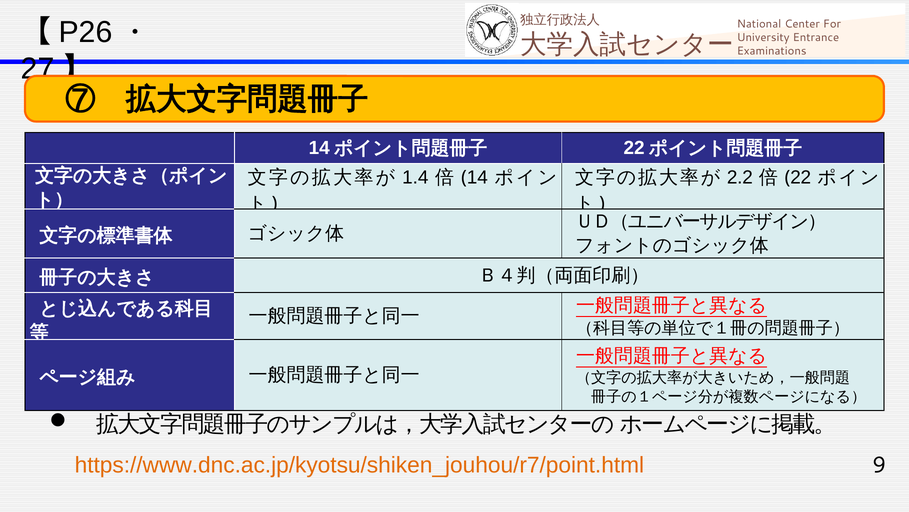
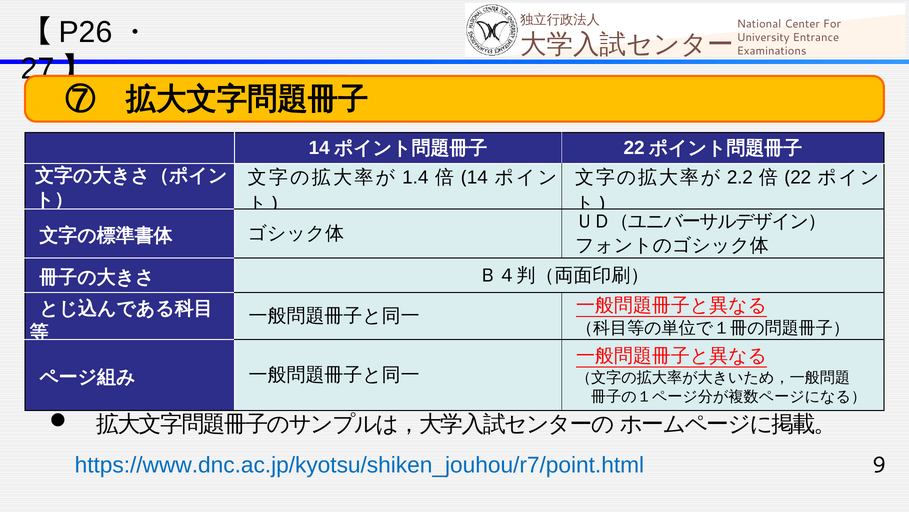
https://www.dnc.ac.jp/kyotsu/shiken_jouhou/r7/point.html colour: orange -> blue
